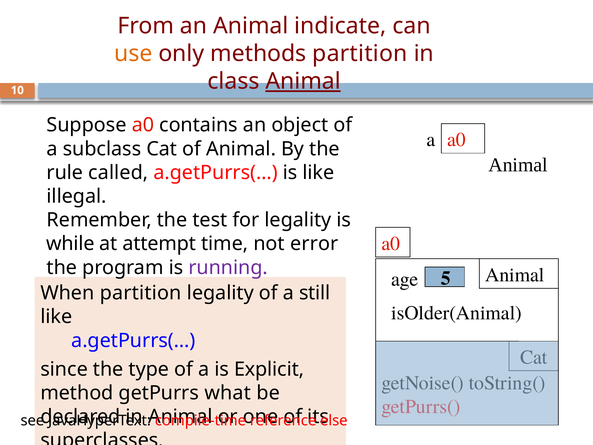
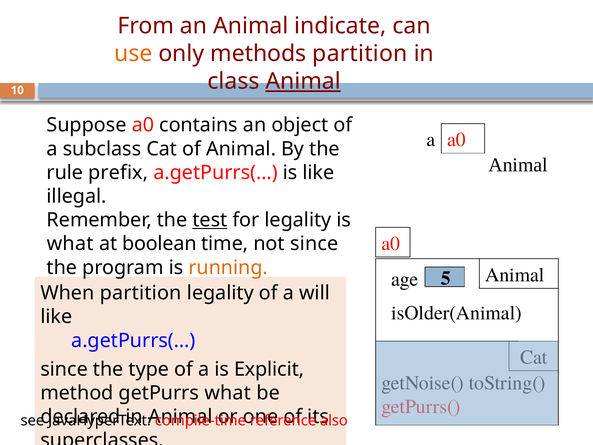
called: called -> prefix
test underline: none -> present
while at (70, 244): while -> what
attempt: attempt -> boolean
not error: error -> since
running colour: purple -> orange
still: still -> will
else: else -> also
